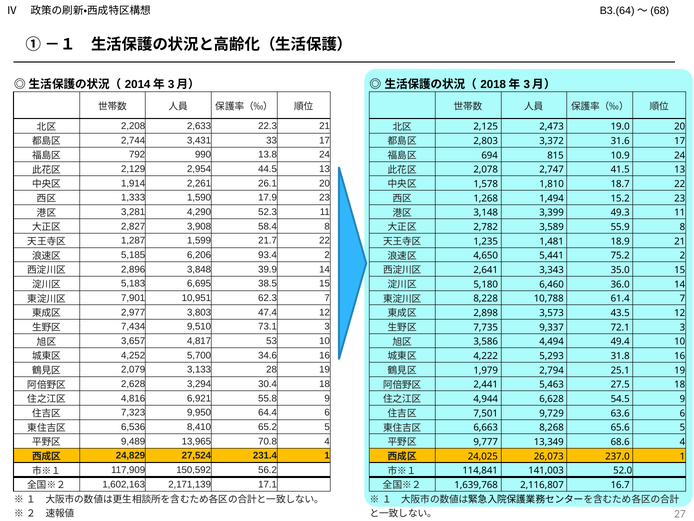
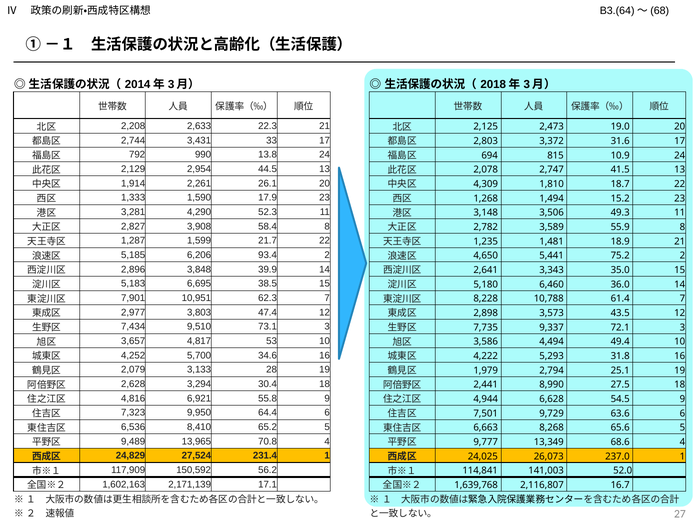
1,578: 1,578 -> 4,309
3,399: 3,399 -> 3,506
5,463: 5,463 -> 8,990
